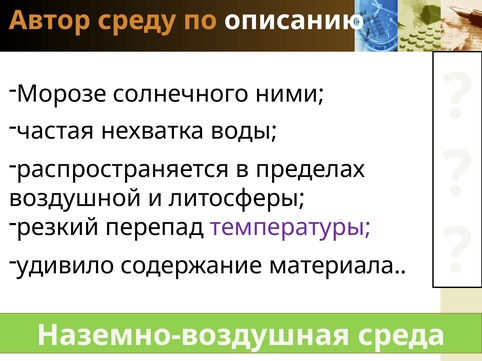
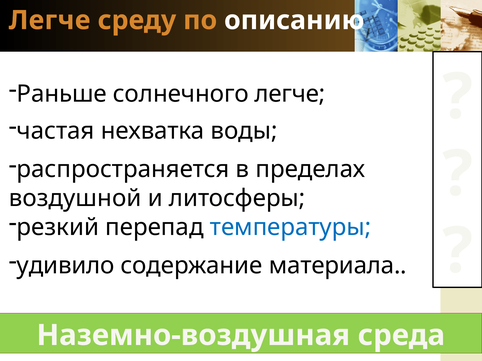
Автор at (50, 20): Автор -> Легче
Морозе: Морозе -> Раньше
солнечного ними: ними -> легче
температуры colour: purple -> blue
